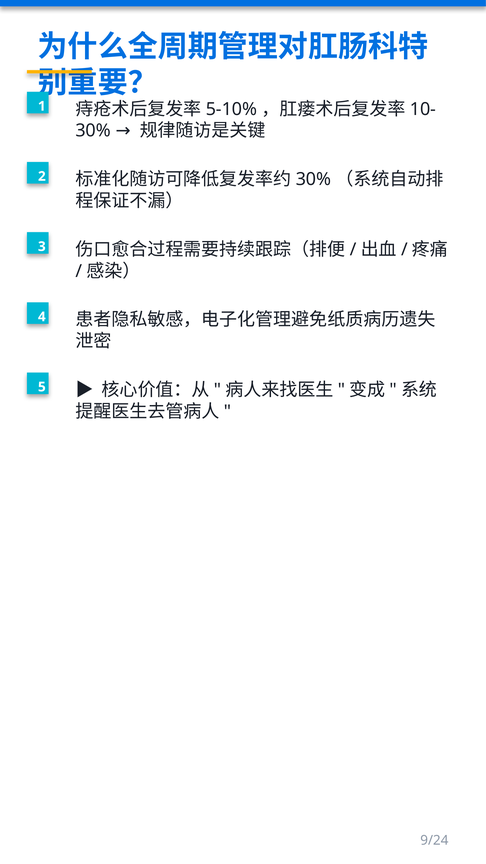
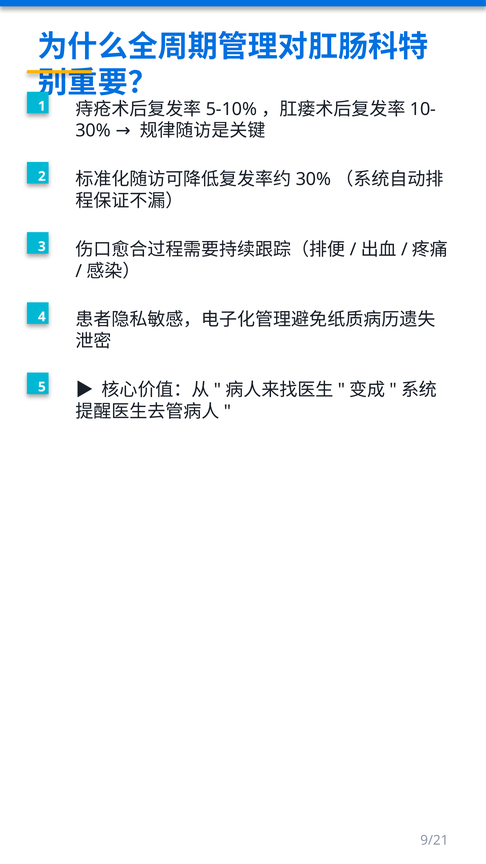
9/24: 9/24 -> 9/21
